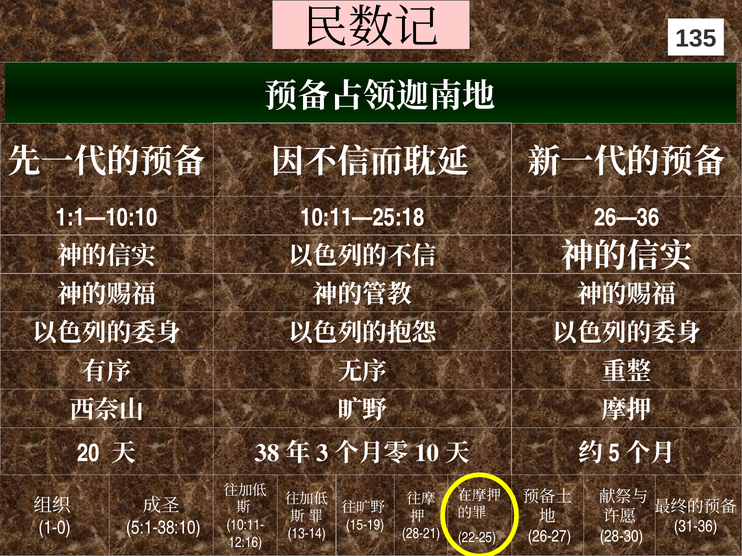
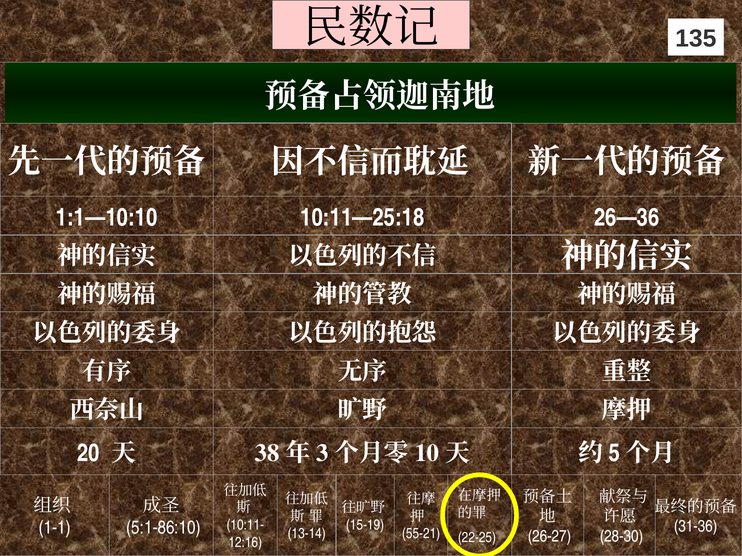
1-0: 1-0 -> 1-1
5:1-38:10: 5:1-38:10 -> 5:1-86:10
28-21: 28-21 -> 55-21
